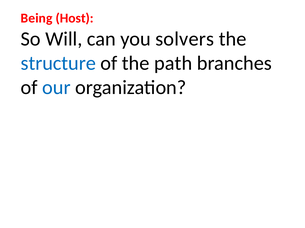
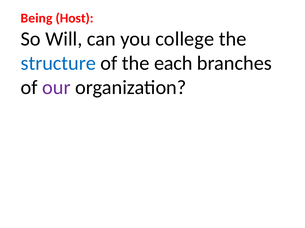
solvers: solvers -> college
path: path -> each
our colour: blue -> purple
